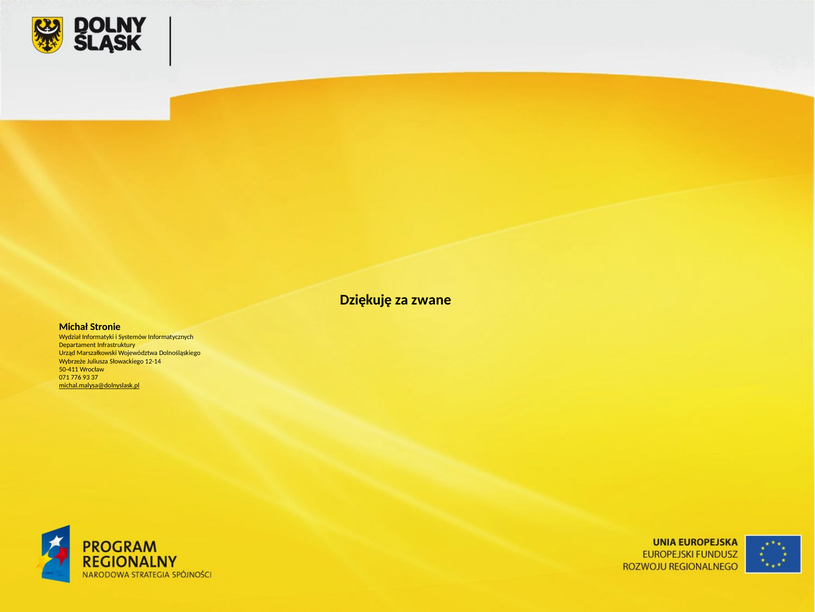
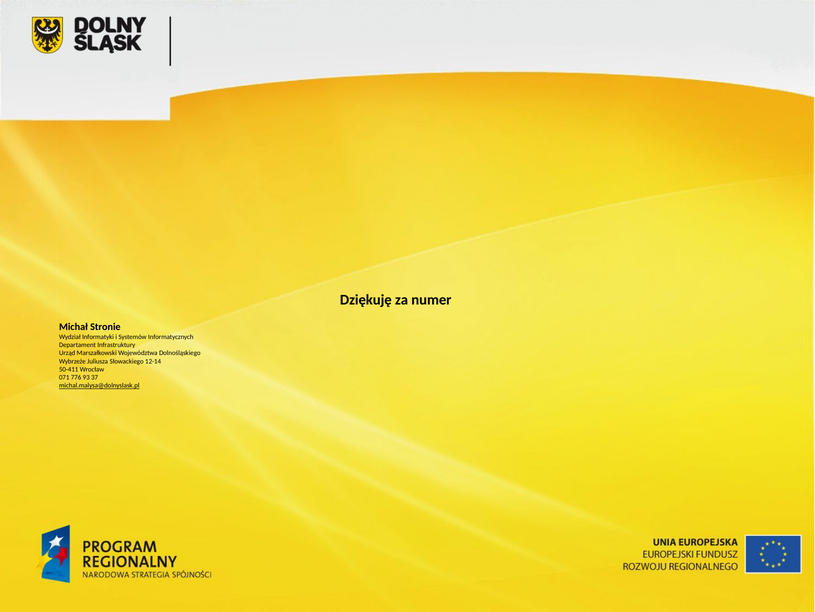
zwane: zwane -> numer
